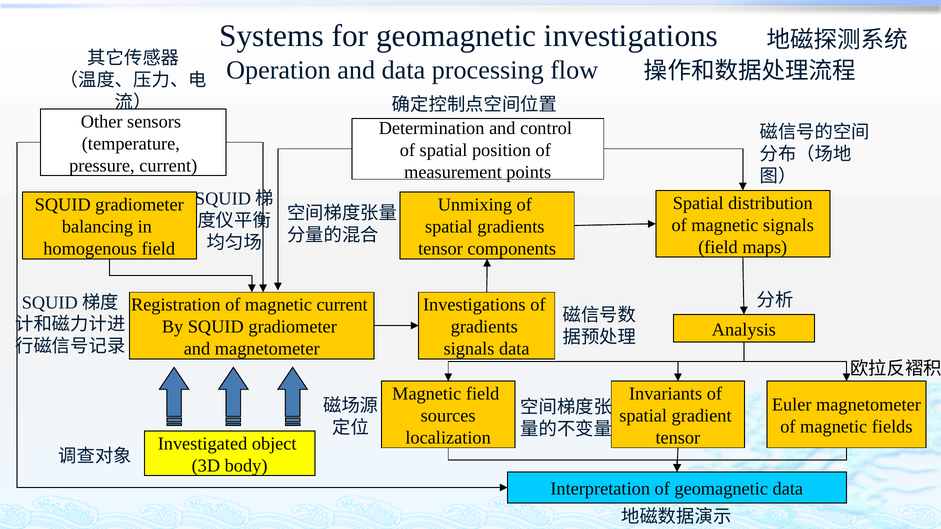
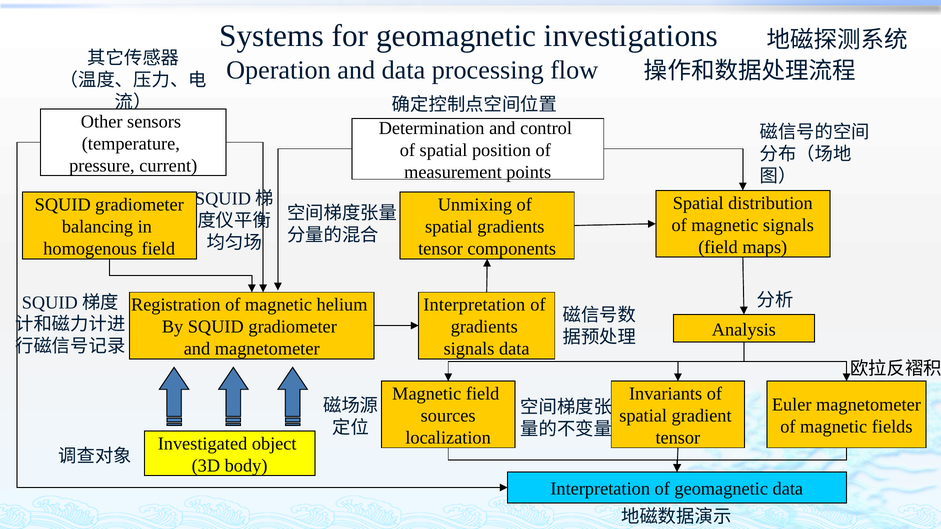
magnetic current: current -> helium
Investigations at (474, 305): Investigations -> Interpretation
